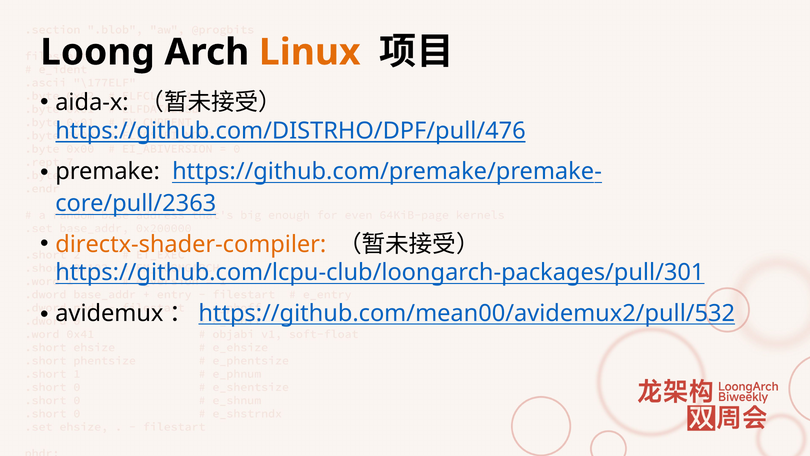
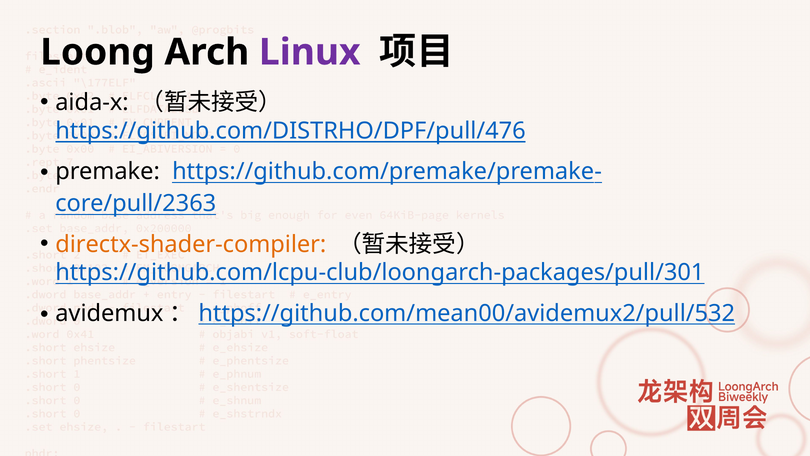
Linux colour: orange -> purple
